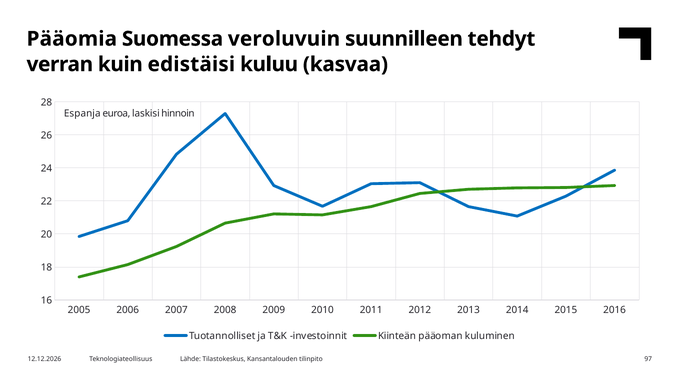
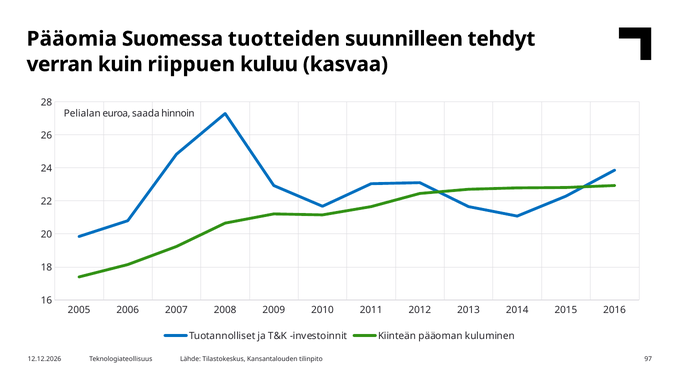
veroluvuin: veroluvuin -> tuotteiden
edistäisi: edistäisi -> riippuen
Espanja: Espanja -> Pelialan
laskisi: laskisi -> saada
